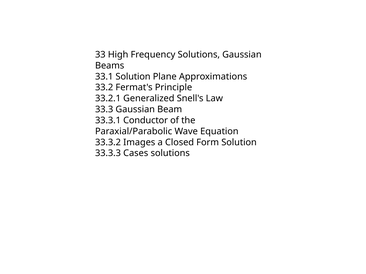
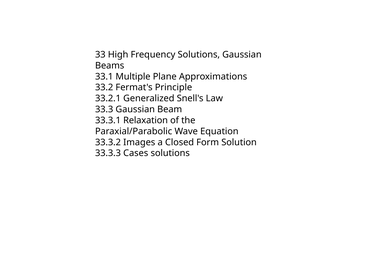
33.1 Solution: Solution -> Multiple
Conductor: Conductor -> Relaxation
